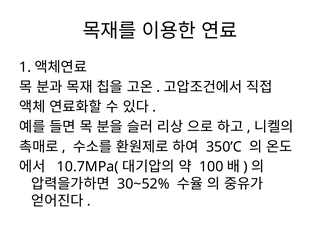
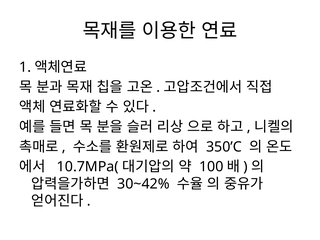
30~52%: 30~52% -> 30~42%
